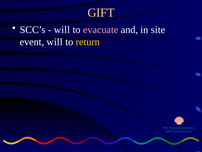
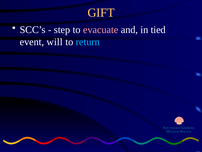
will at (62, 30): will -> step
site: site -> tied
return colour: yellow -> light blue
